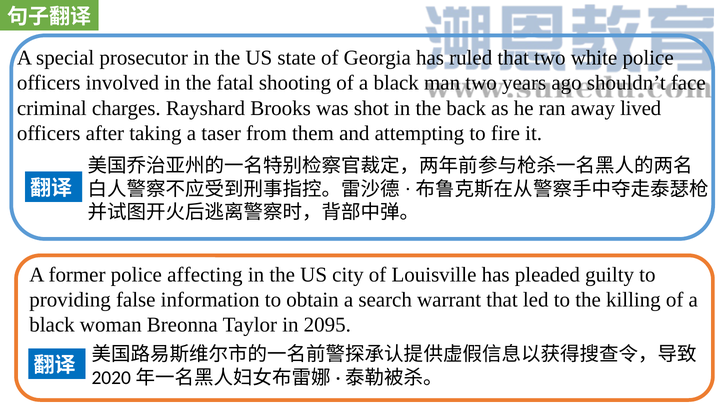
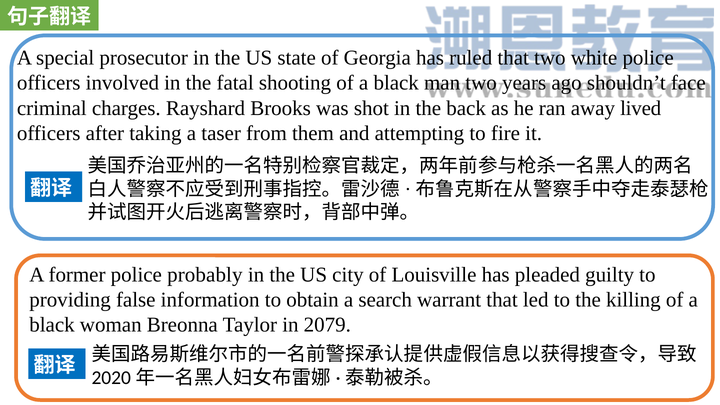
affecting: affecting -> probably
2095: 2095 -> 2079
